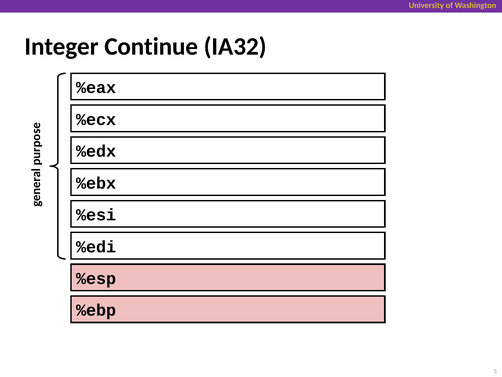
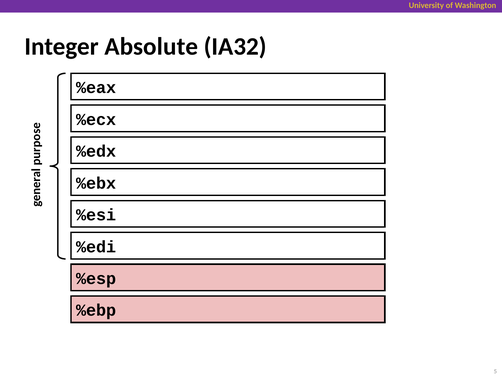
Continue: Continue -> Absolute
